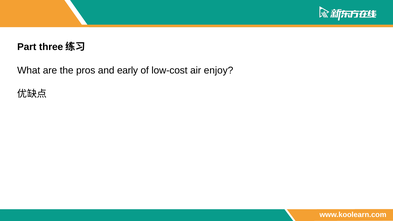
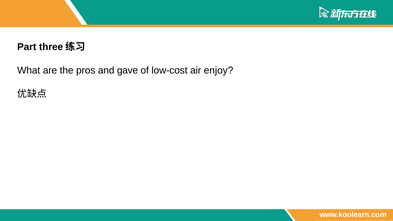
early: early -> gave
